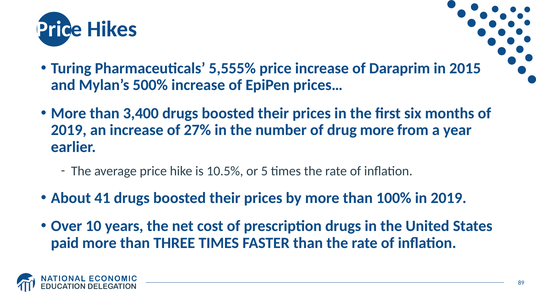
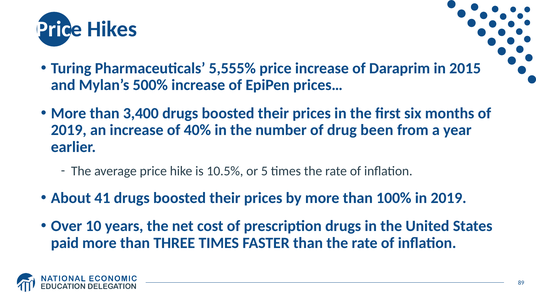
27%: 27% -> 40%
drug more: more -> been
